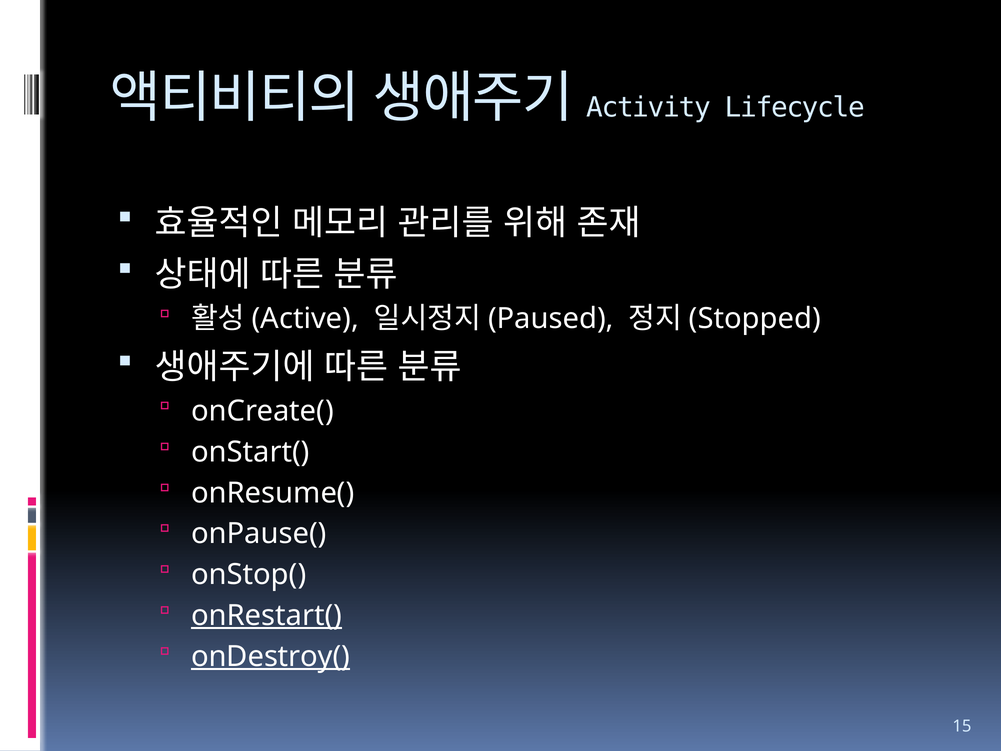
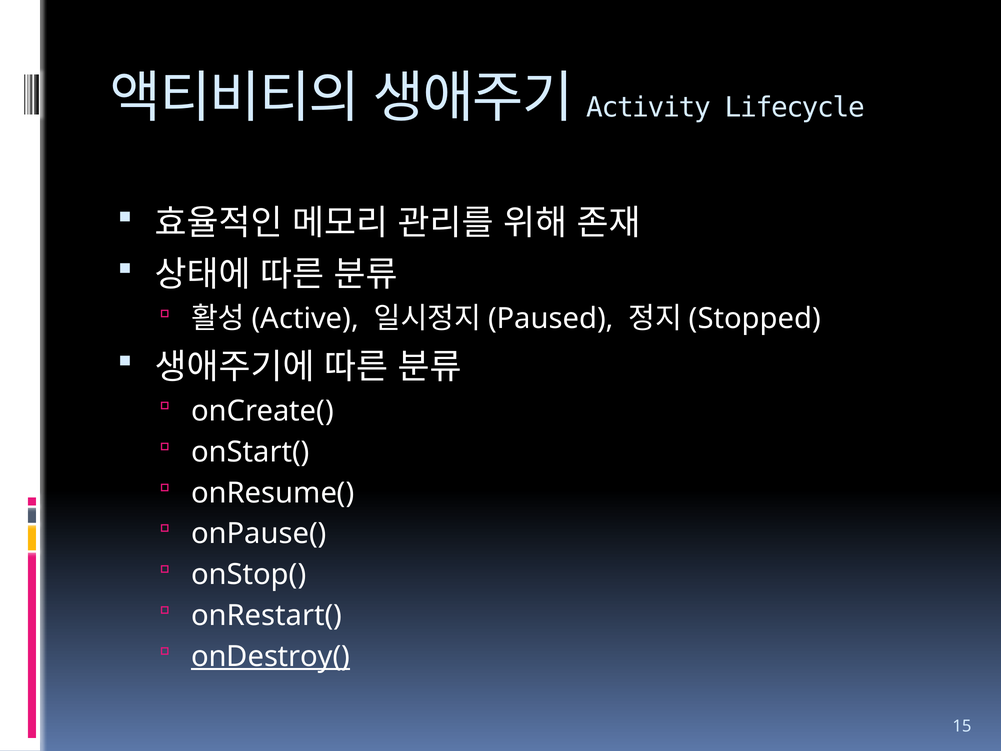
onRestart( underline: present -> none
